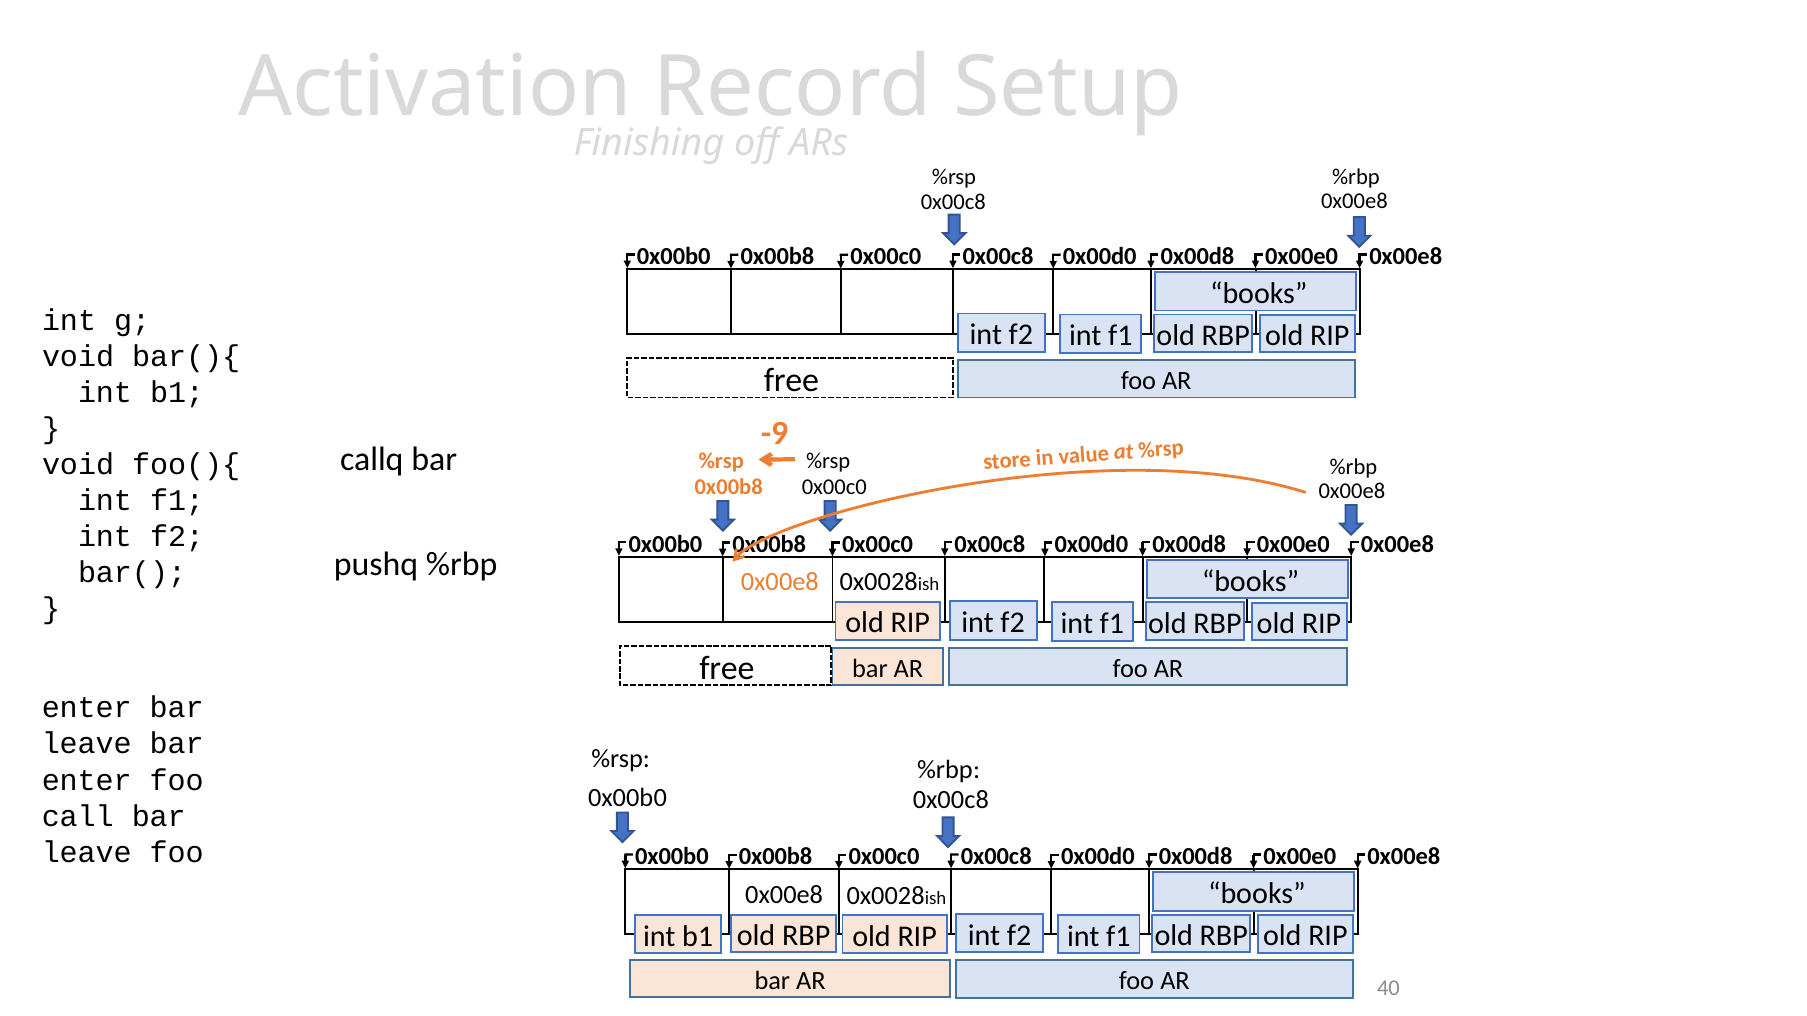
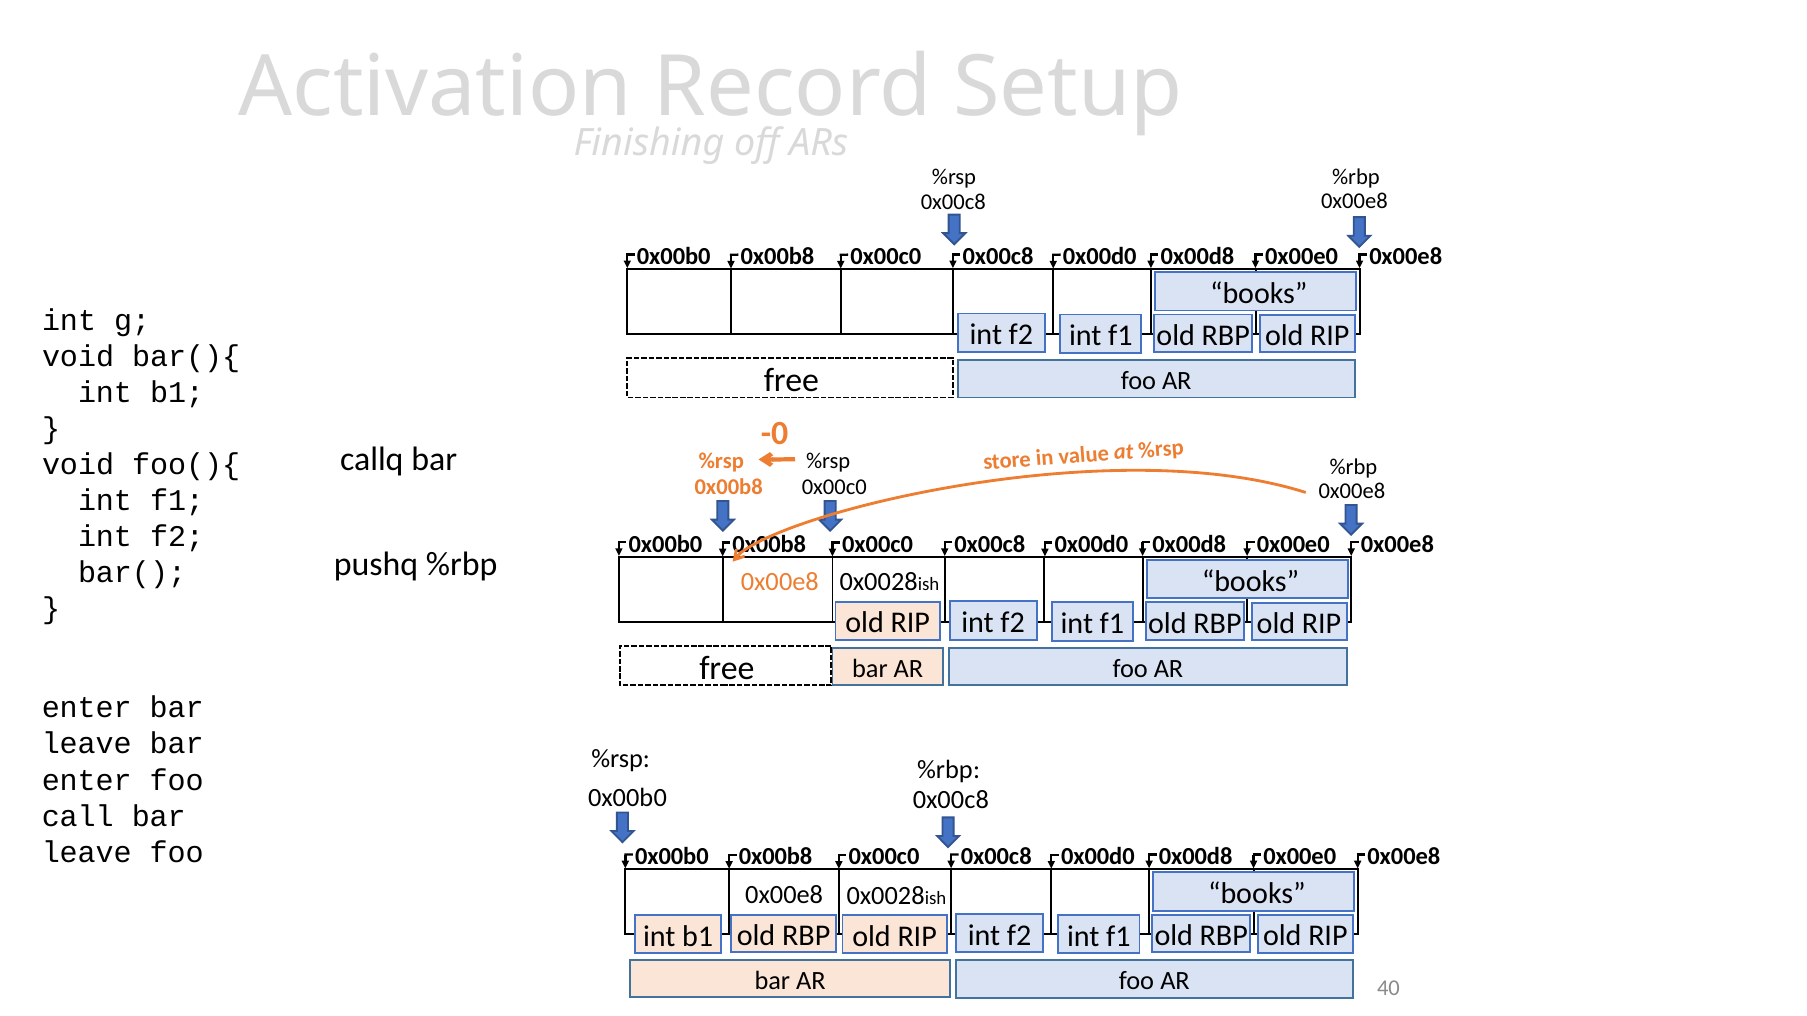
-9: -9 -> -0
